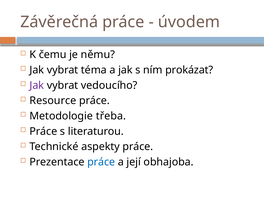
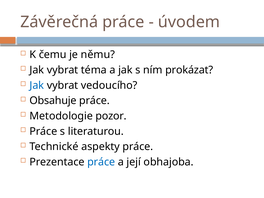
Jak at (37, 85) colour: purple -> blue
Resource: Resource -> Obsahuje
třeba: třeba -> pozor
